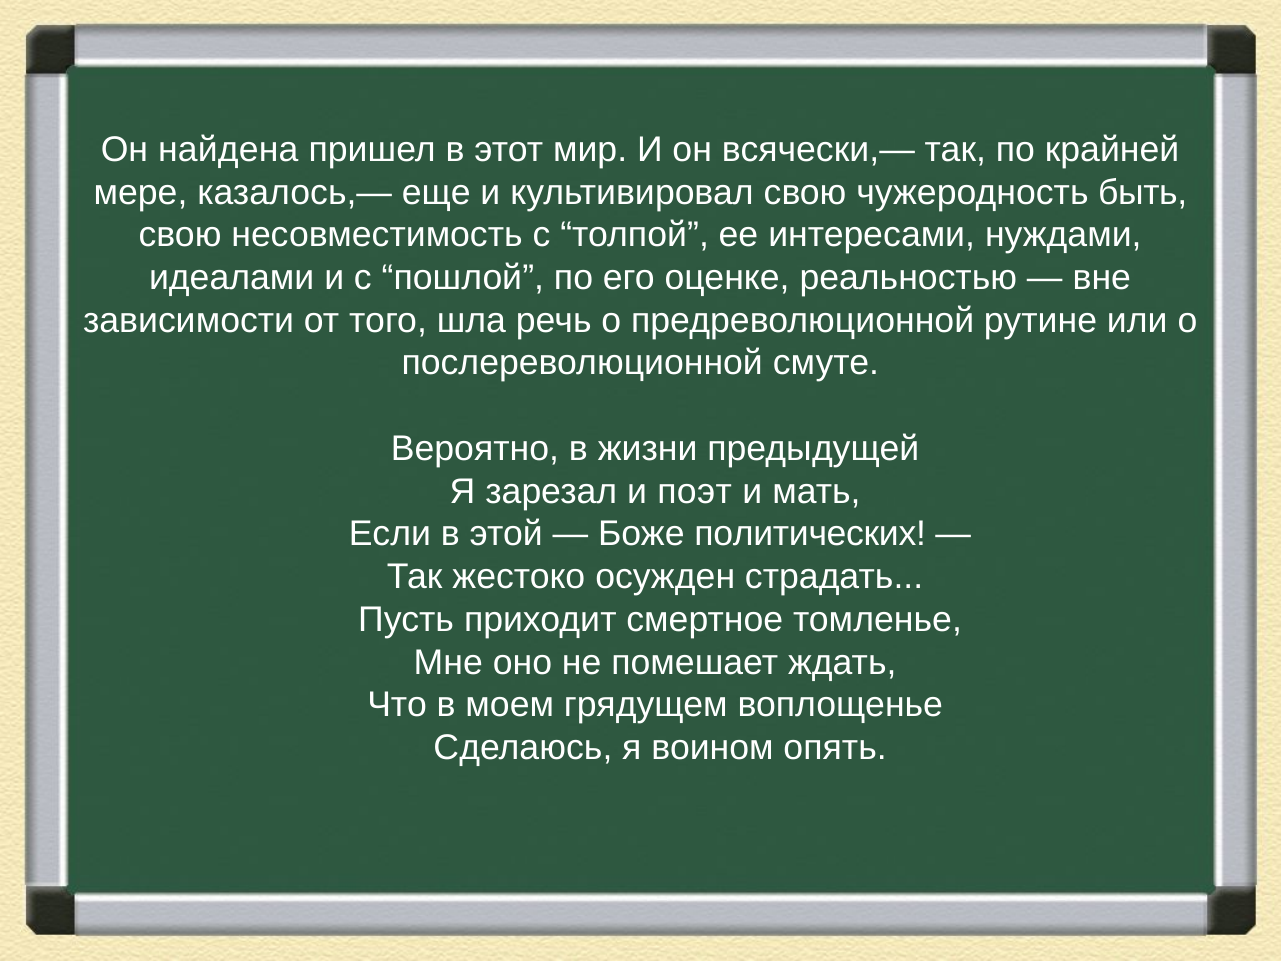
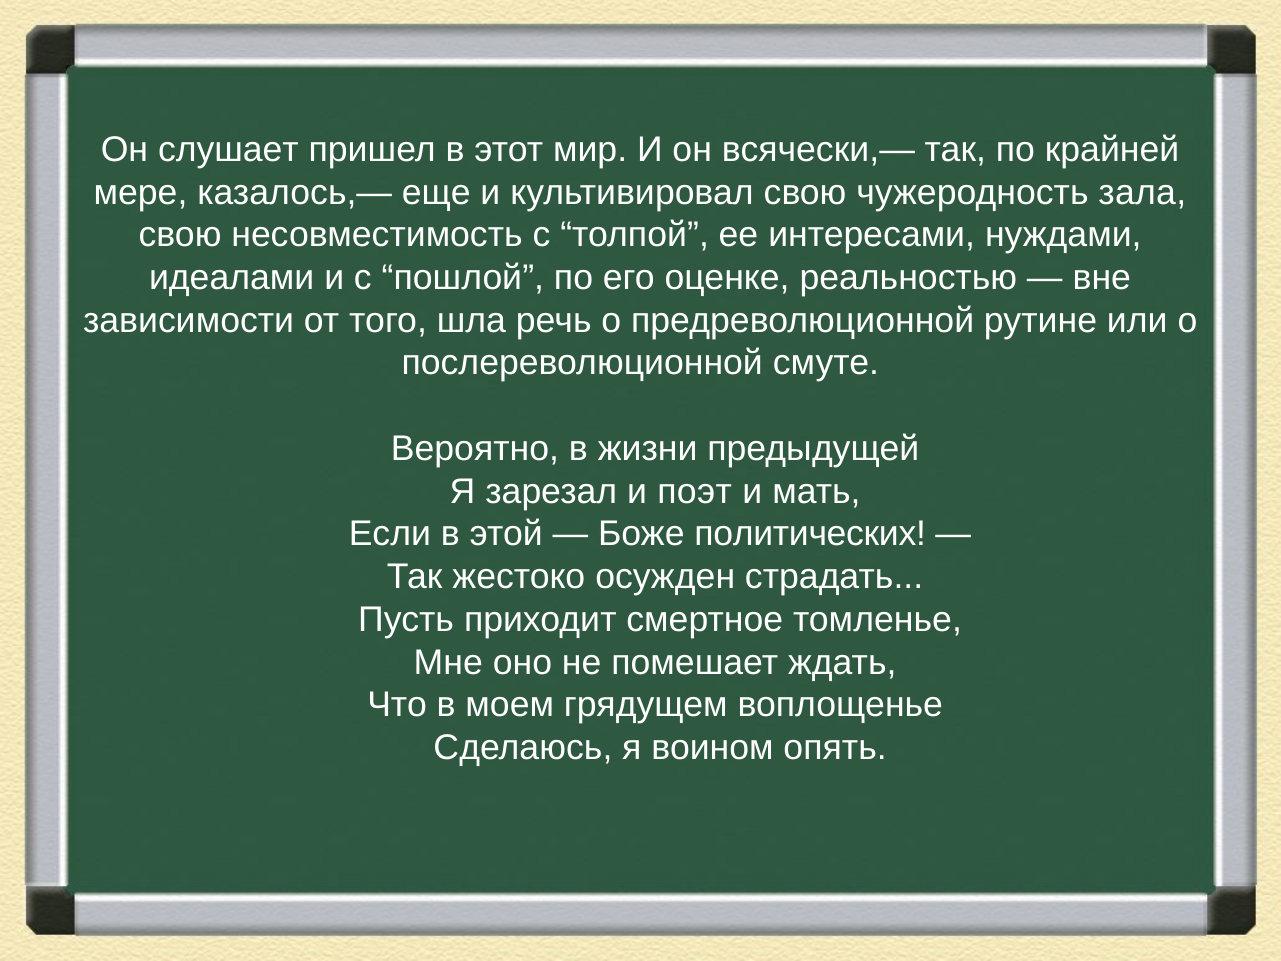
найдена: найдена -> слушает
быть: быть -> зала
